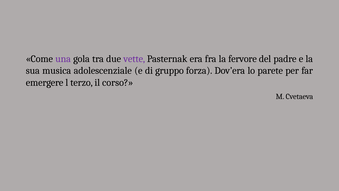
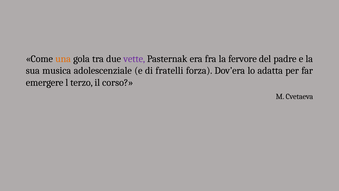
una colour: purple -> orange
gruppo: gruppo -> fratelli
parete: parete -> adatta
